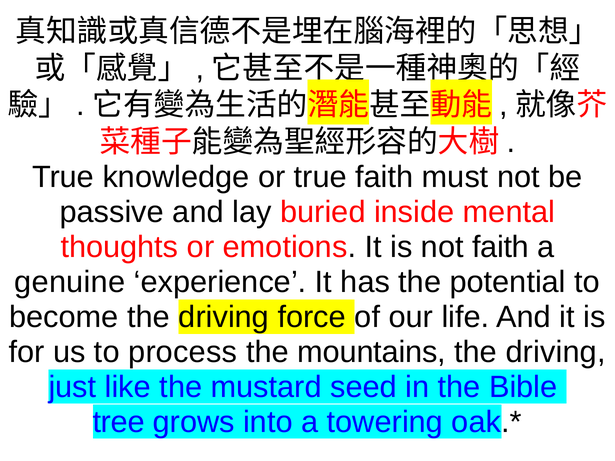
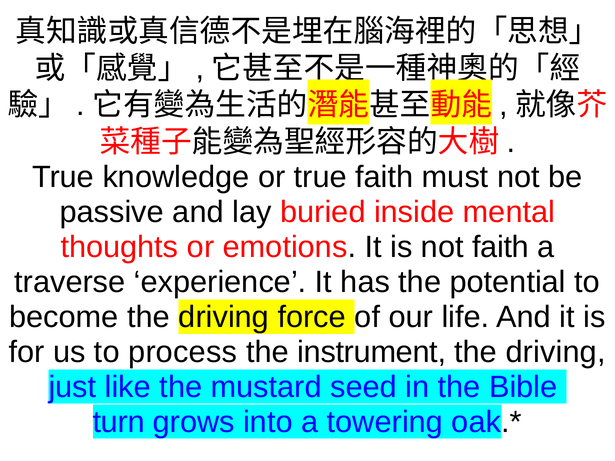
genuine: genuine -> traverse
mountains: mountains -> instrument
tree: tree -> turn
